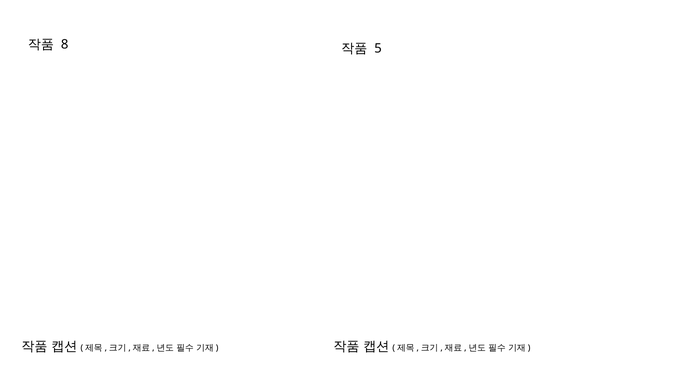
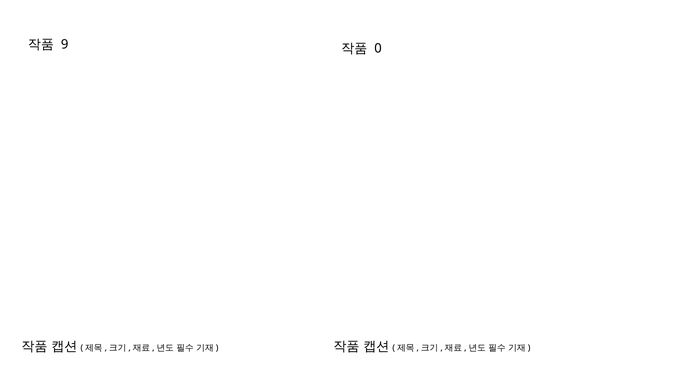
8: 8 -> 9
5: 5 -> 0
